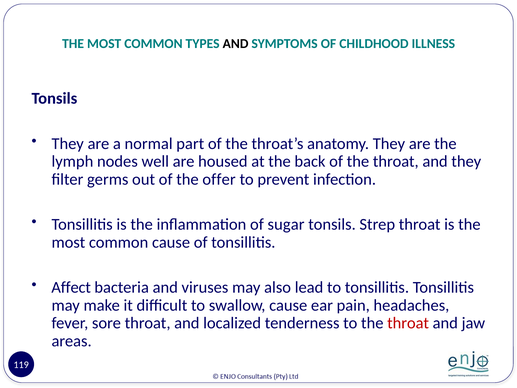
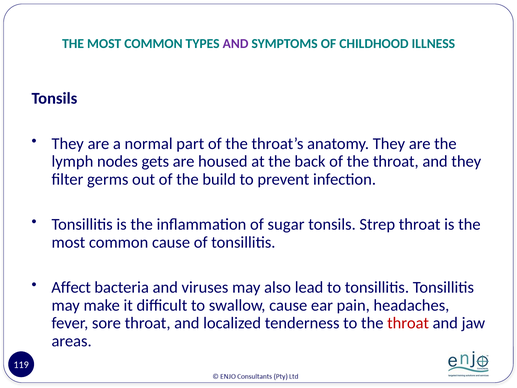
AND at (236, 44) colour: black -> purple
well: well -> gets
offer: offer -> build
